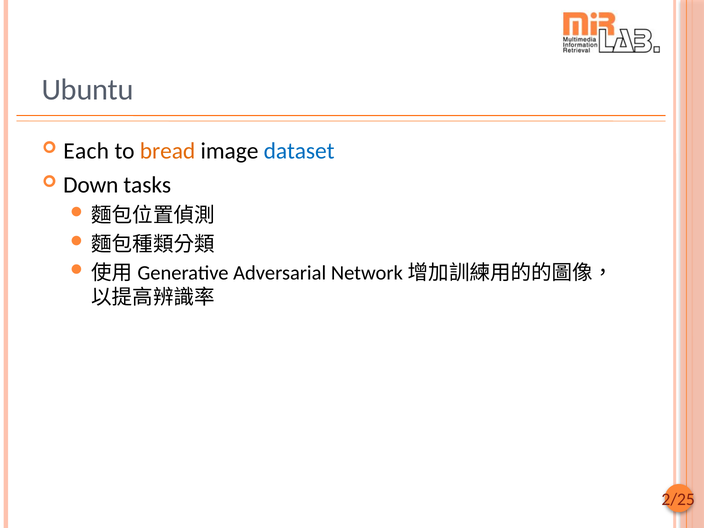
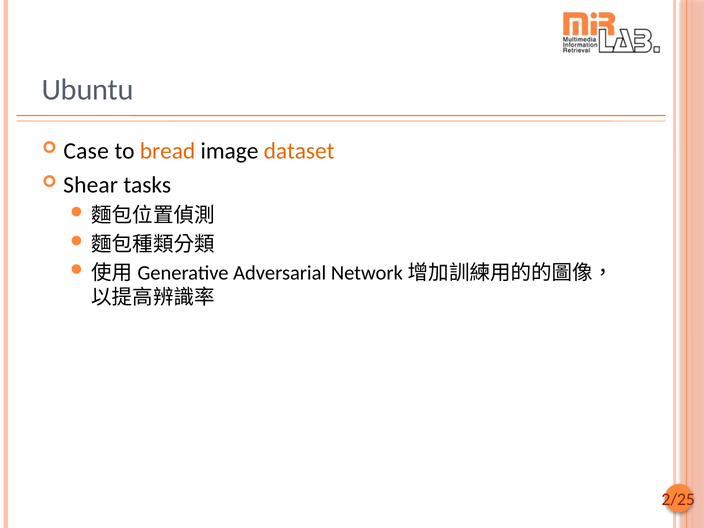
Each: Each -> Case
dataset colour: blue -> orange
Down: Down -> Shear
